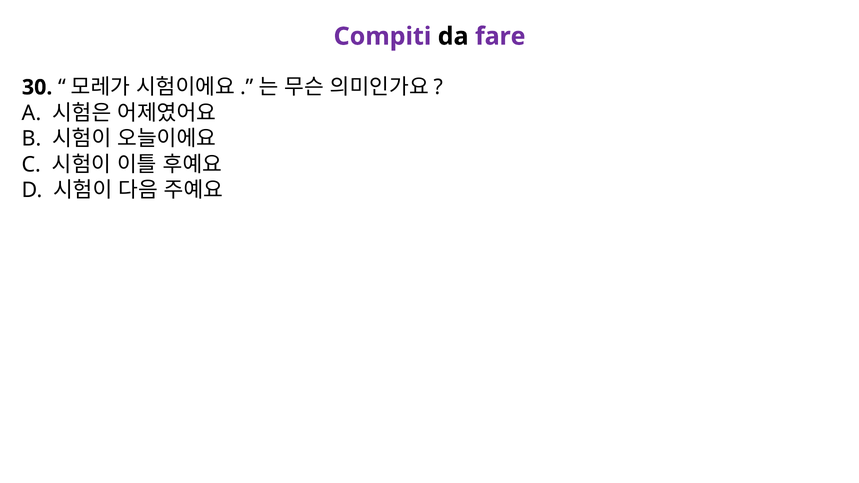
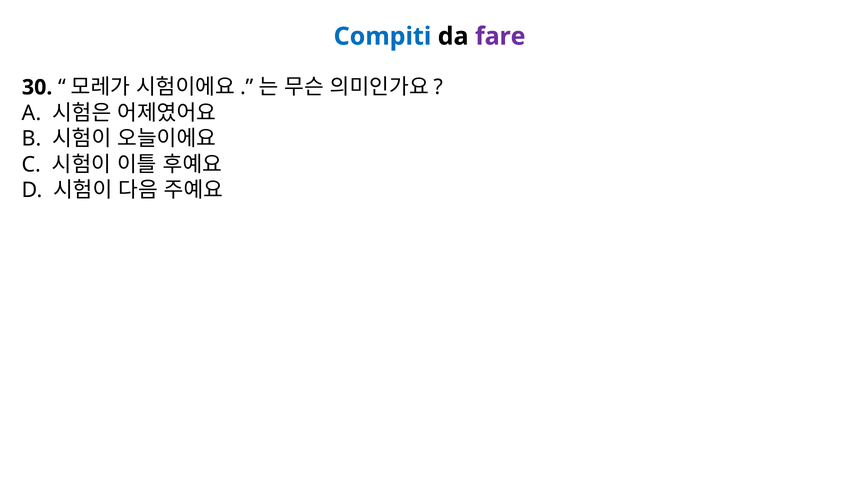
Compiti colour: purple -> blue
